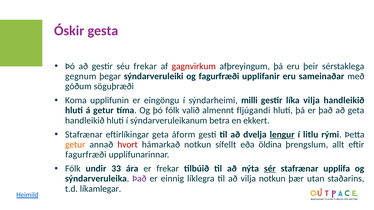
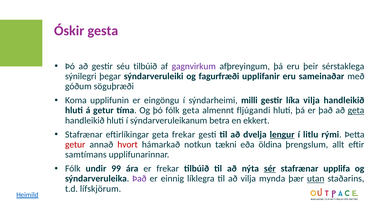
séu frekar: frekar -> tilbúið
gagnvirkum colour: red -> purple
gegnum: gegnum -> sýnilegri
fólk valið: valið -> geta
geta at (356, 111) underline: none -> present
geta áform: áform -> frekar
getur at (75, 145) colour: orange -> red
sífellt: sífellt -> tækni
fagurfræði at (86, 155): fagurfræði -> samtímans
33: 33 -> 99
vilja notkun: notkun -> mynda
utan underline: none -> present
líkamlegar: líkamlegar -> lífskjörum
